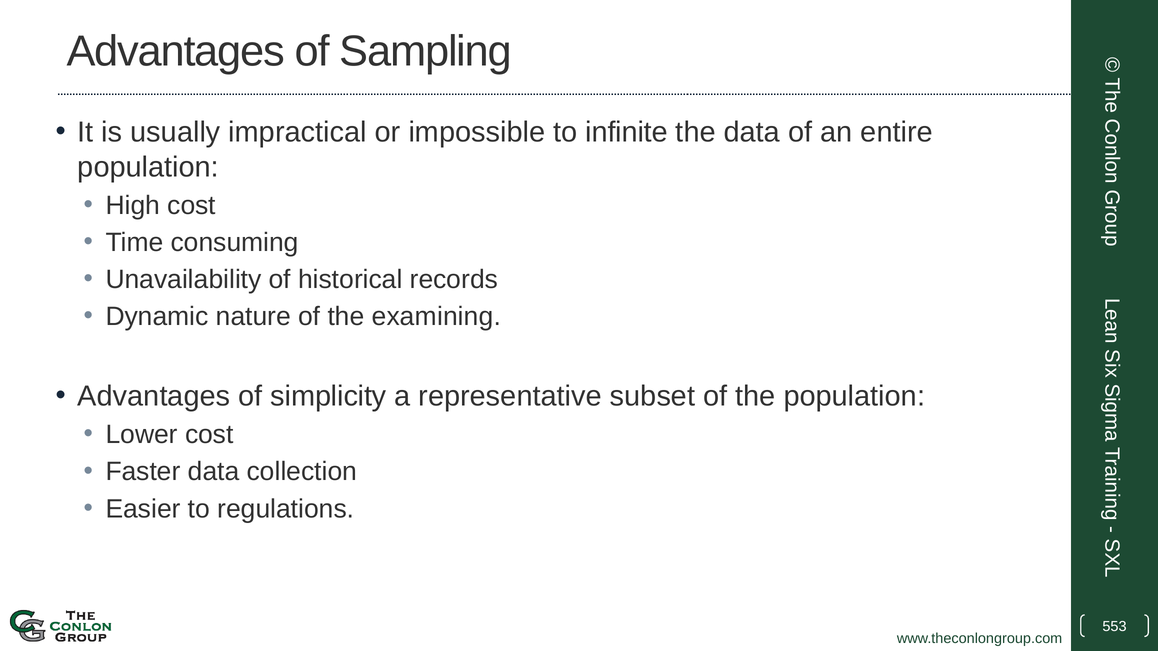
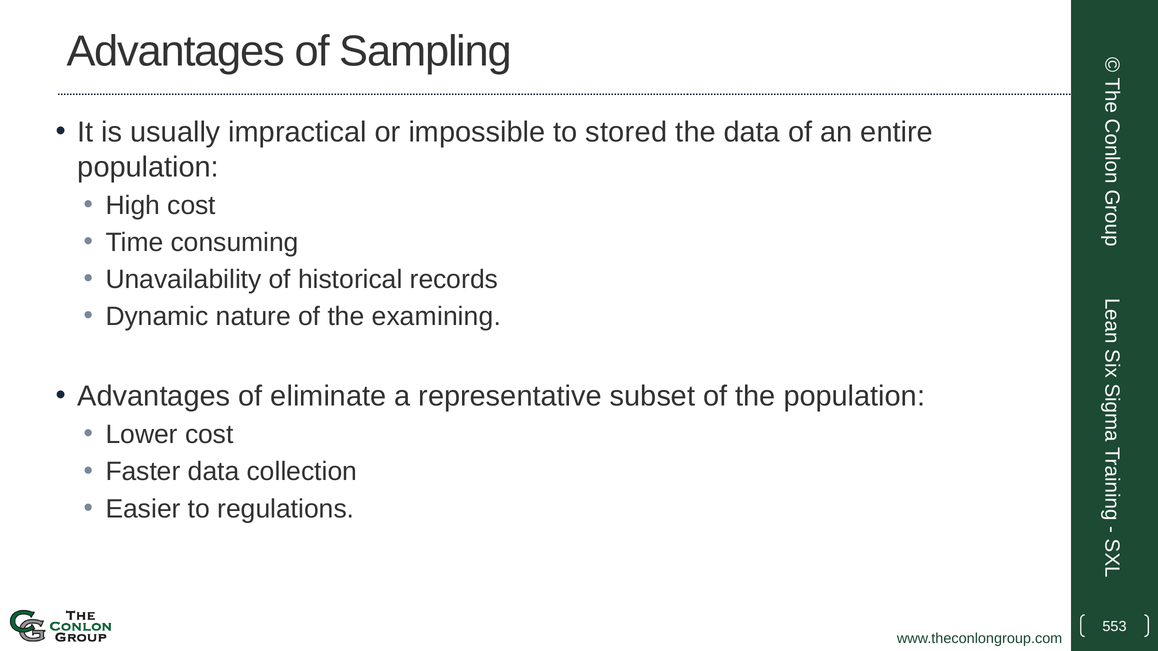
infinite: infinite -> stored
simplicity: simplicity -> eliminate
